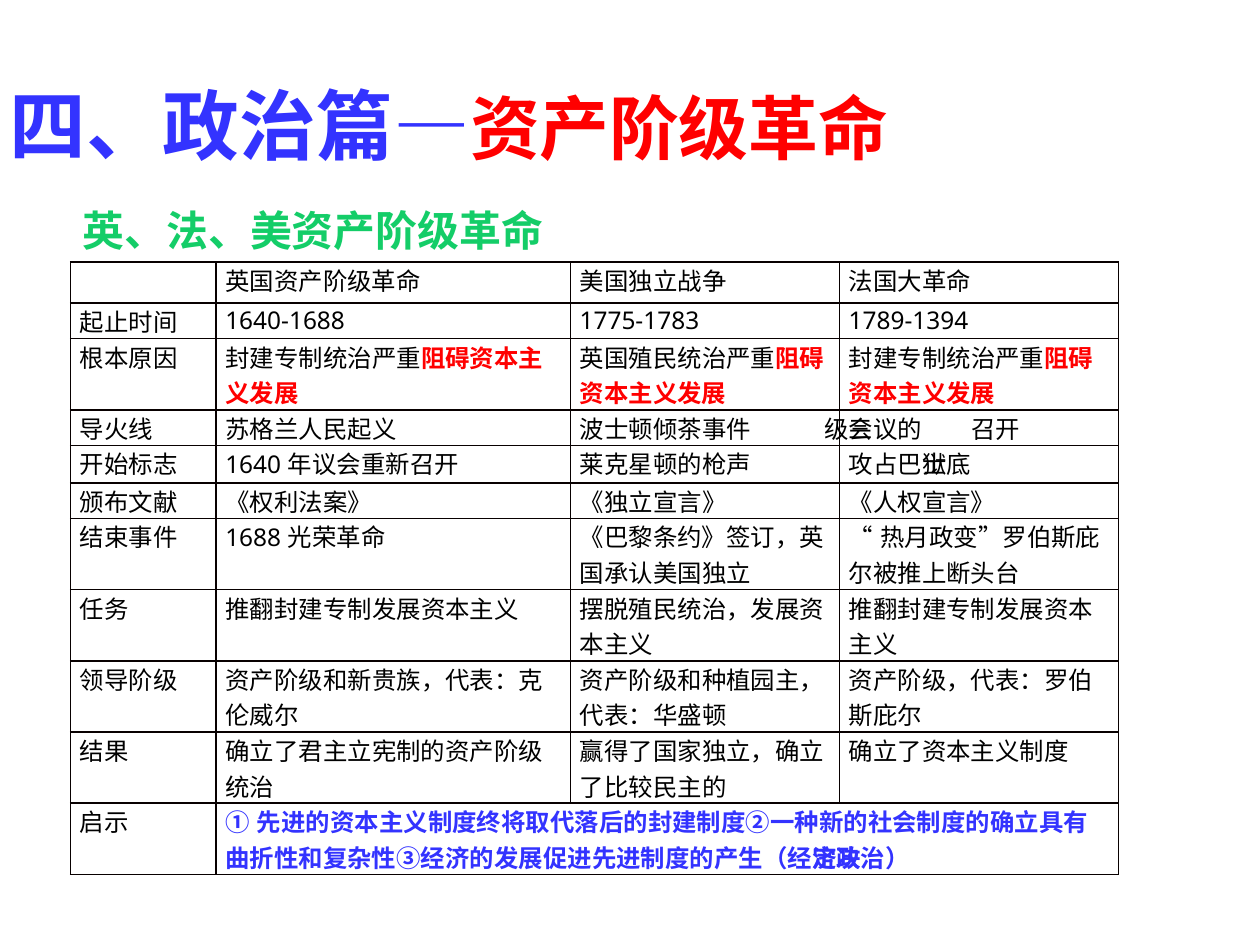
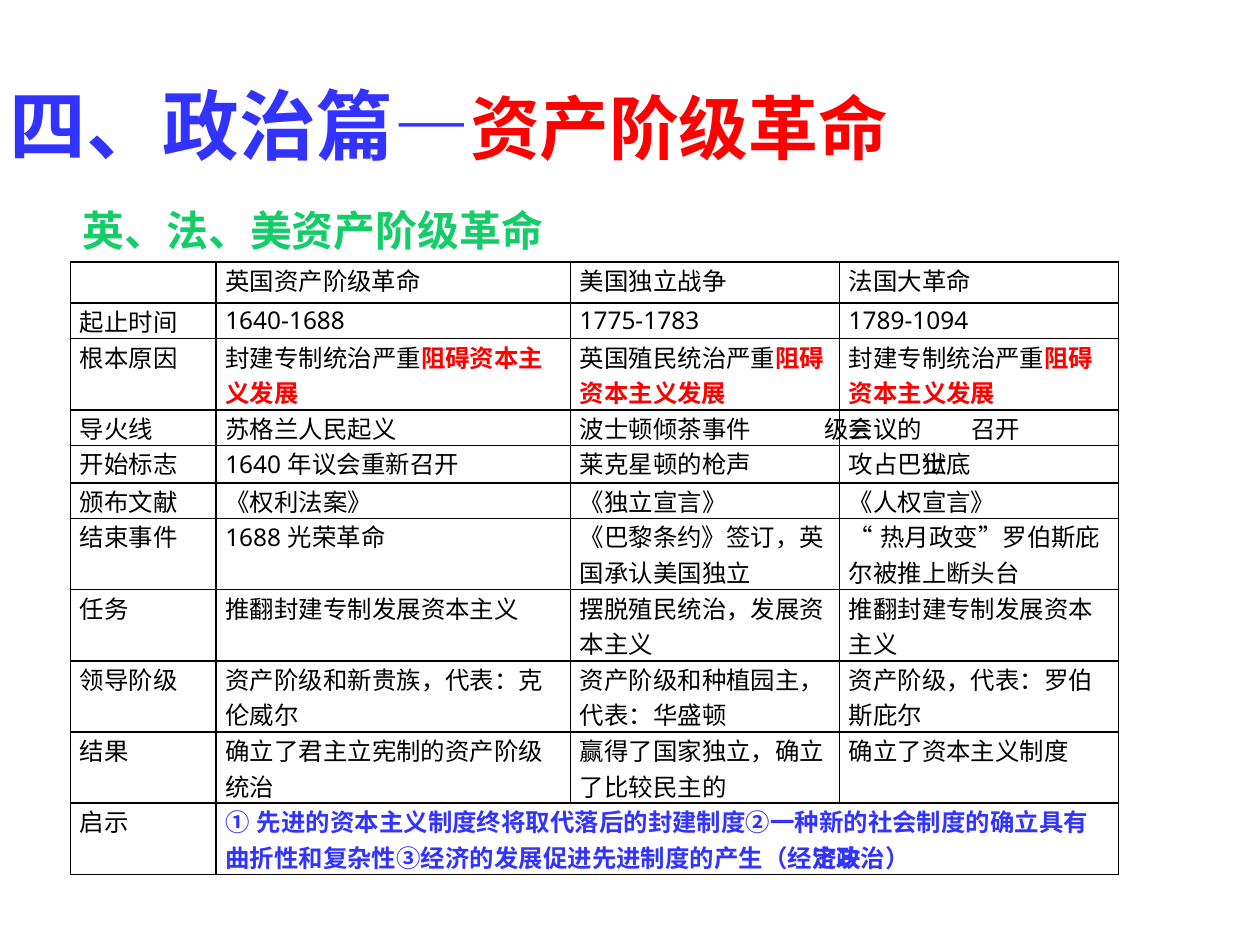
1789-1394: 1789-1394 -> 1789-1094
